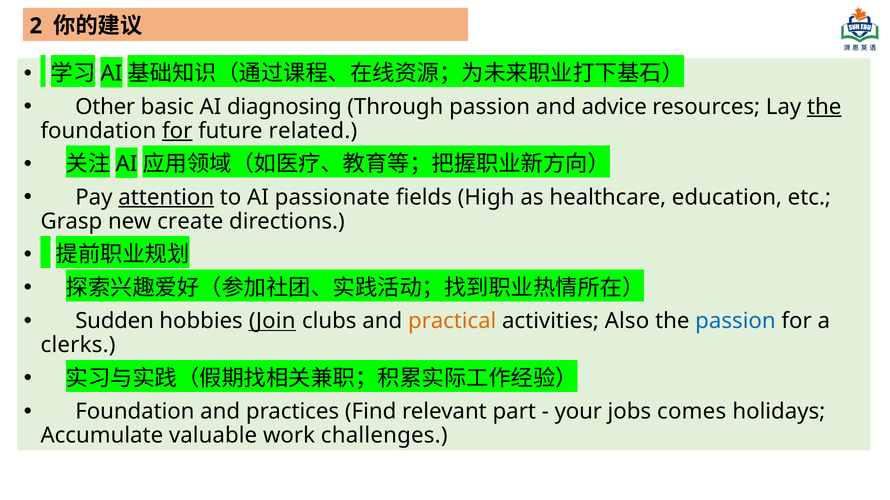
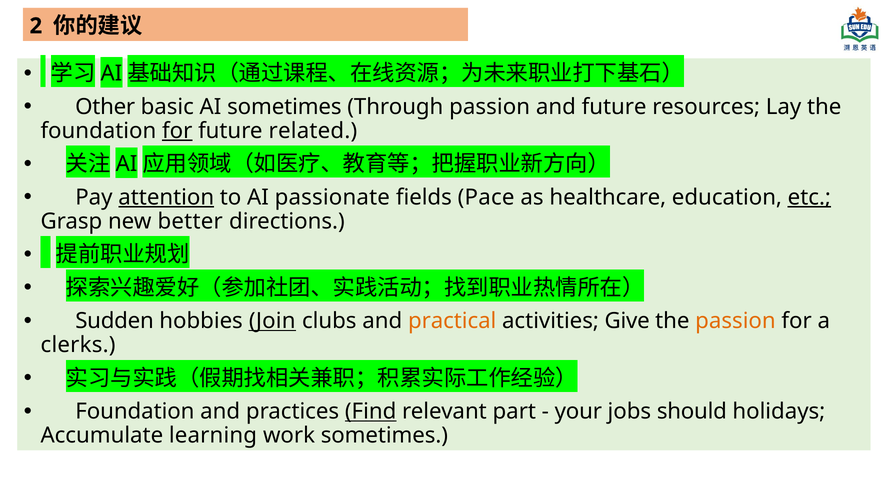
AI diagnosing: diagnosing -> sometimes
and advice: advice -> future
the at (824, 107) underline: present -> none
High: High -> Pace
etc underline: none -> present
create: create -> better
Also: Also -> Give
passion at (735, 321) colour: blue -> orange
Find underline: none -> present
comes: comes -> should
valuable: valuable -> learning
work challenges: challenges -> sometimes
